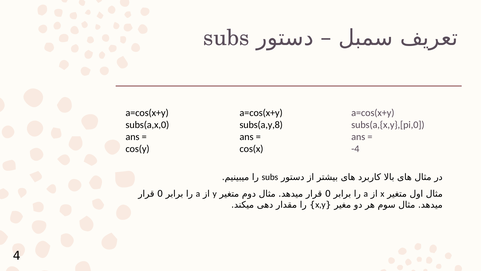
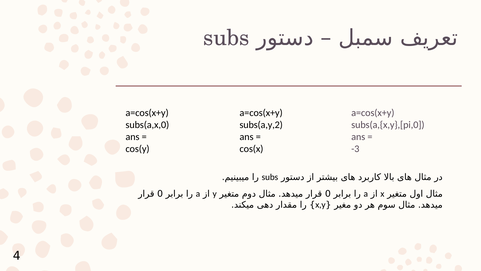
subs(a,y,8: subs(a,y,8 -> subs(a,y,2
-4: -4 -> -3
